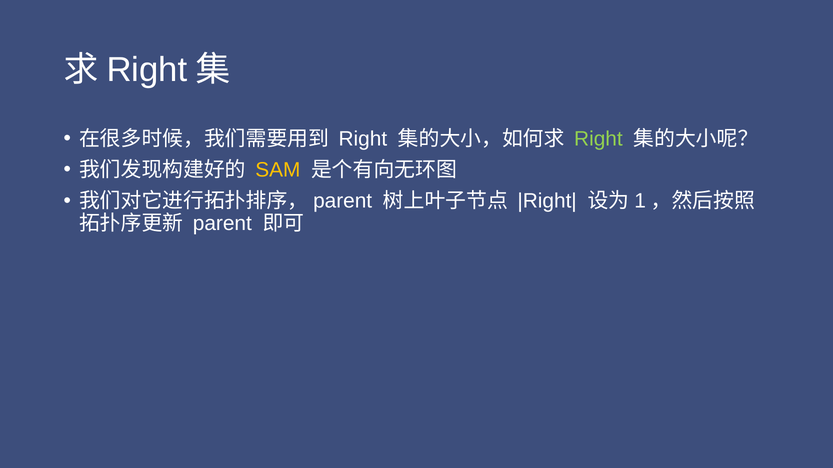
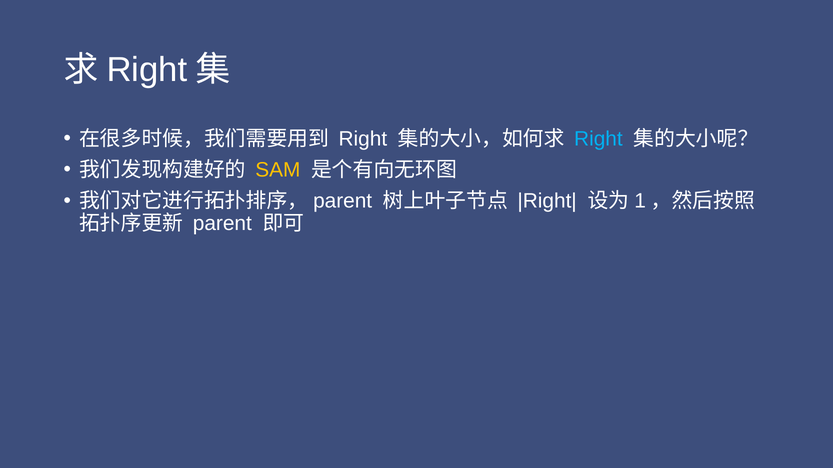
Right at (598, 139) colour: light green -> light blue
